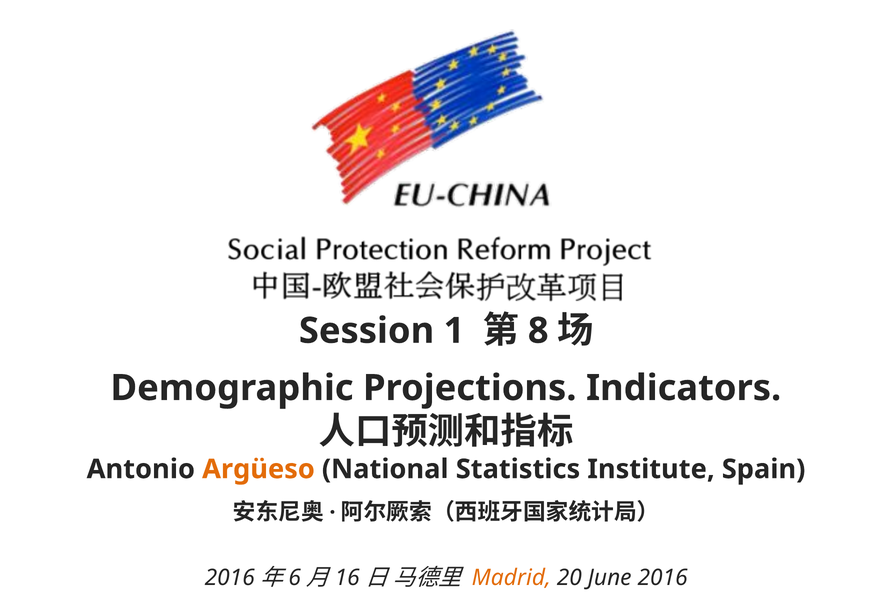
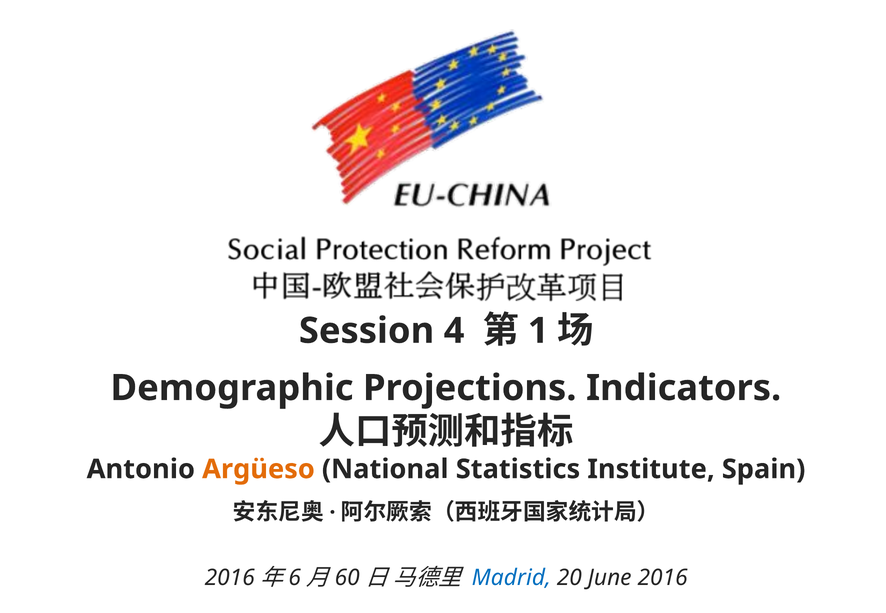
1: 1 -> 4
8: 8 -> 1
Madrid colour: orange -> blue
16: 16 -> 60
